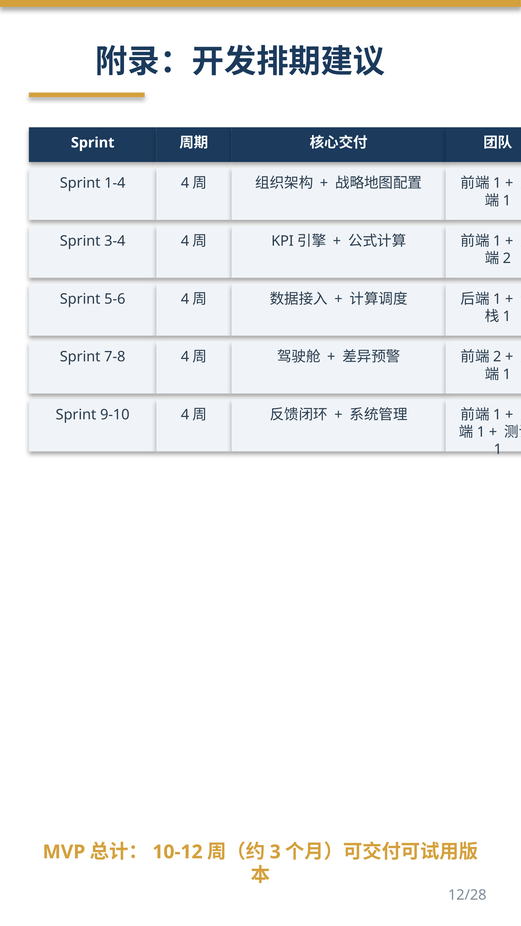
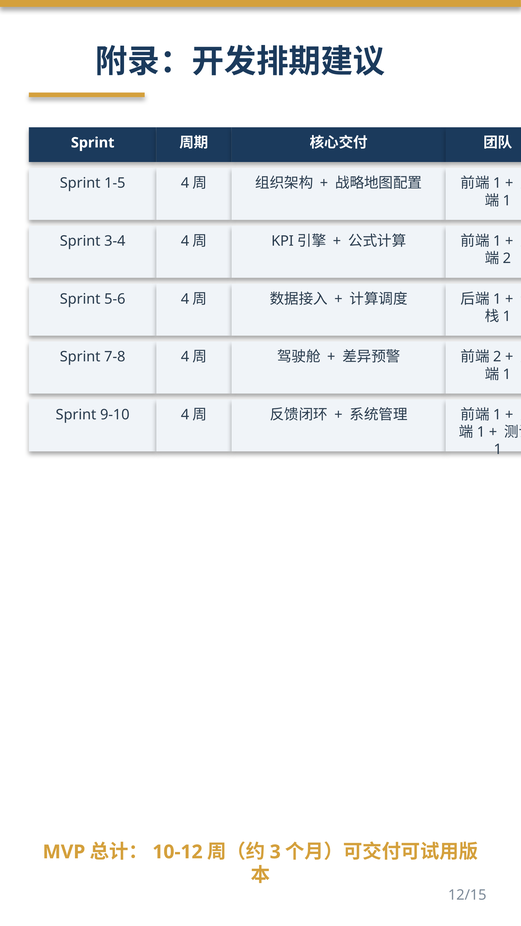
1-4: 1-4 -> 1-5
12/28: 12/28 -> 12/15
